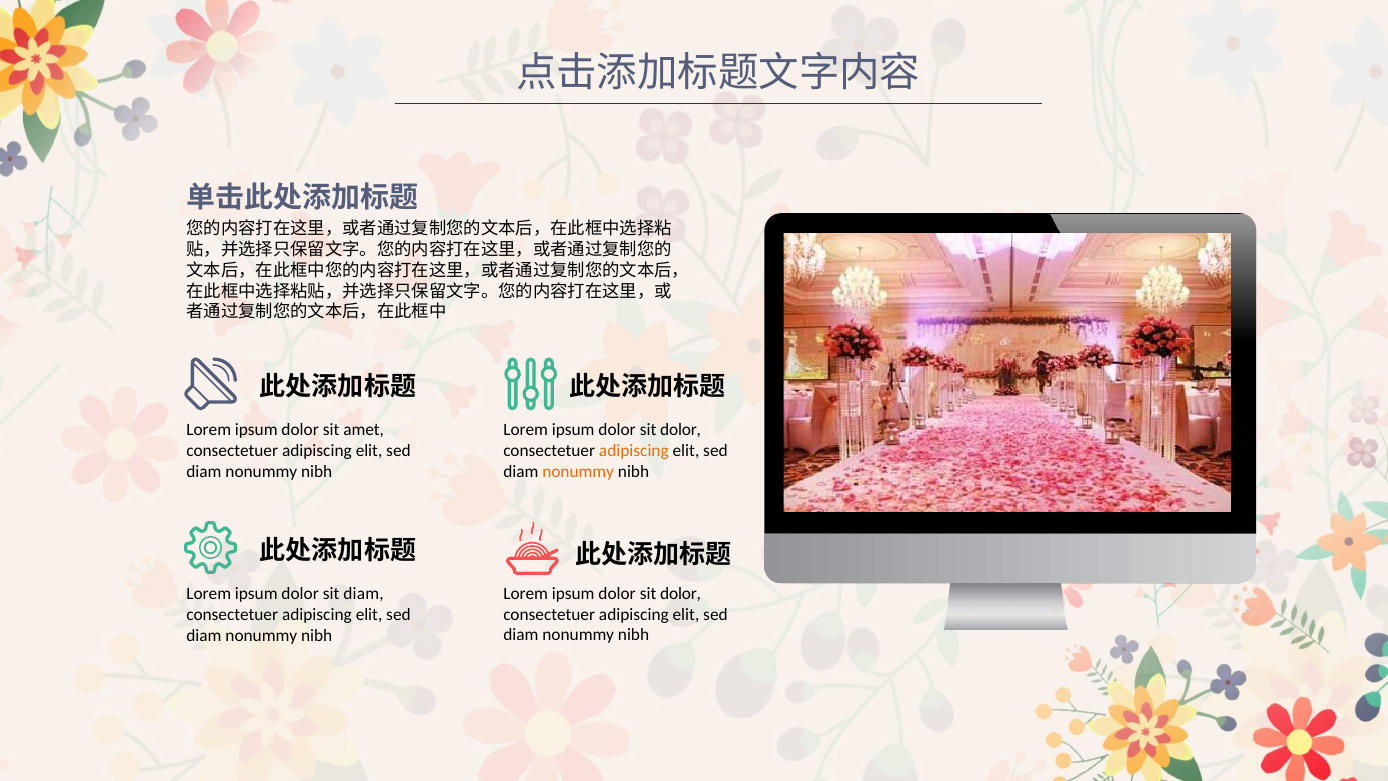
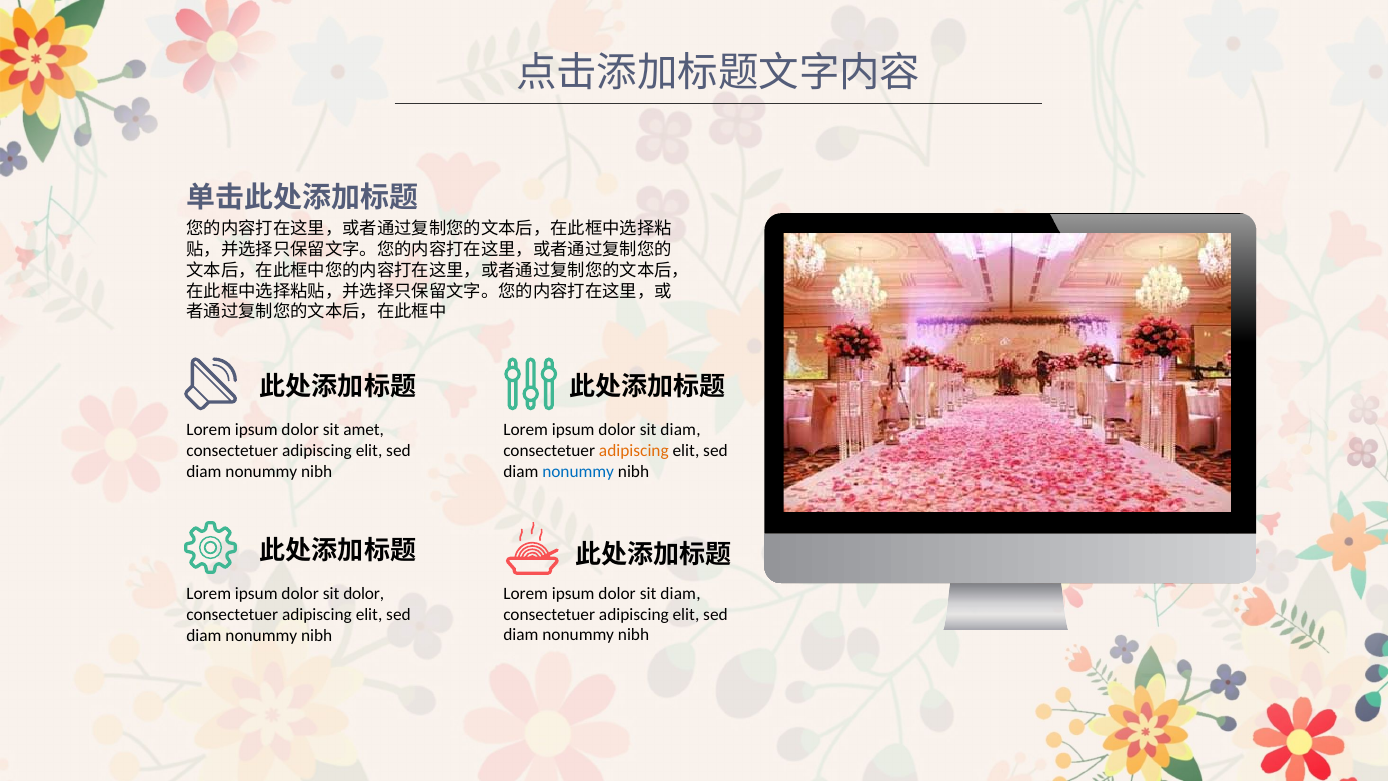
dolor at (681, 430): dolor -> diam
nonummy at (578, 472) colour: orange -> blue
dolor at (681, 593): dolor -> diam
sit diam: diam -> dolor
